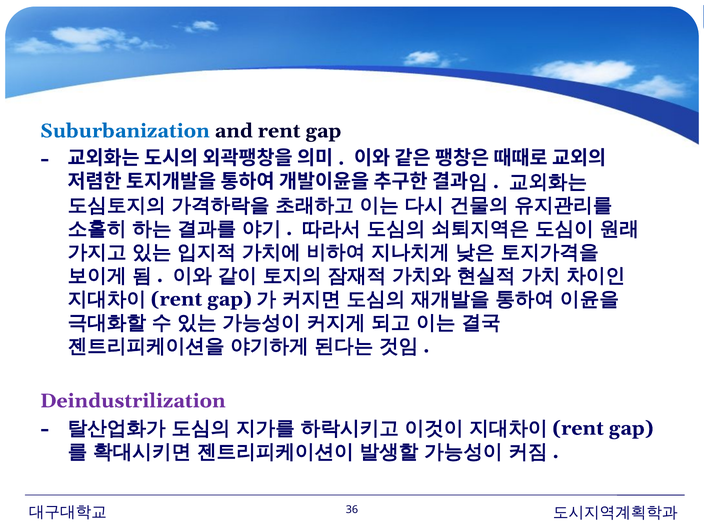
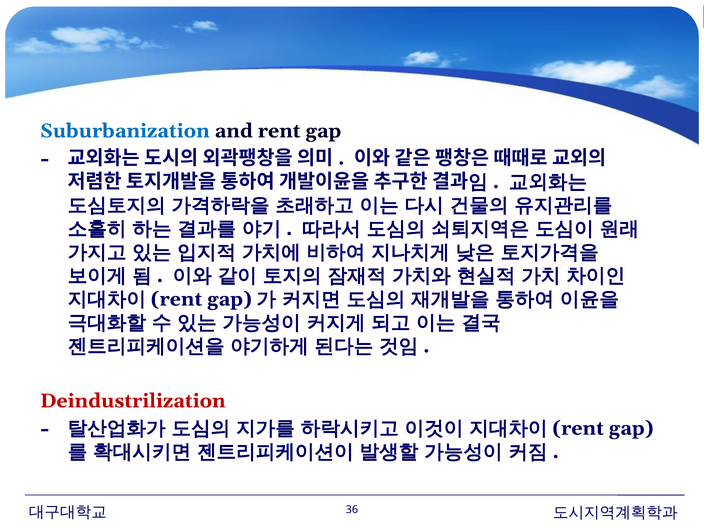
Deindustrilization colour: purple -> red
